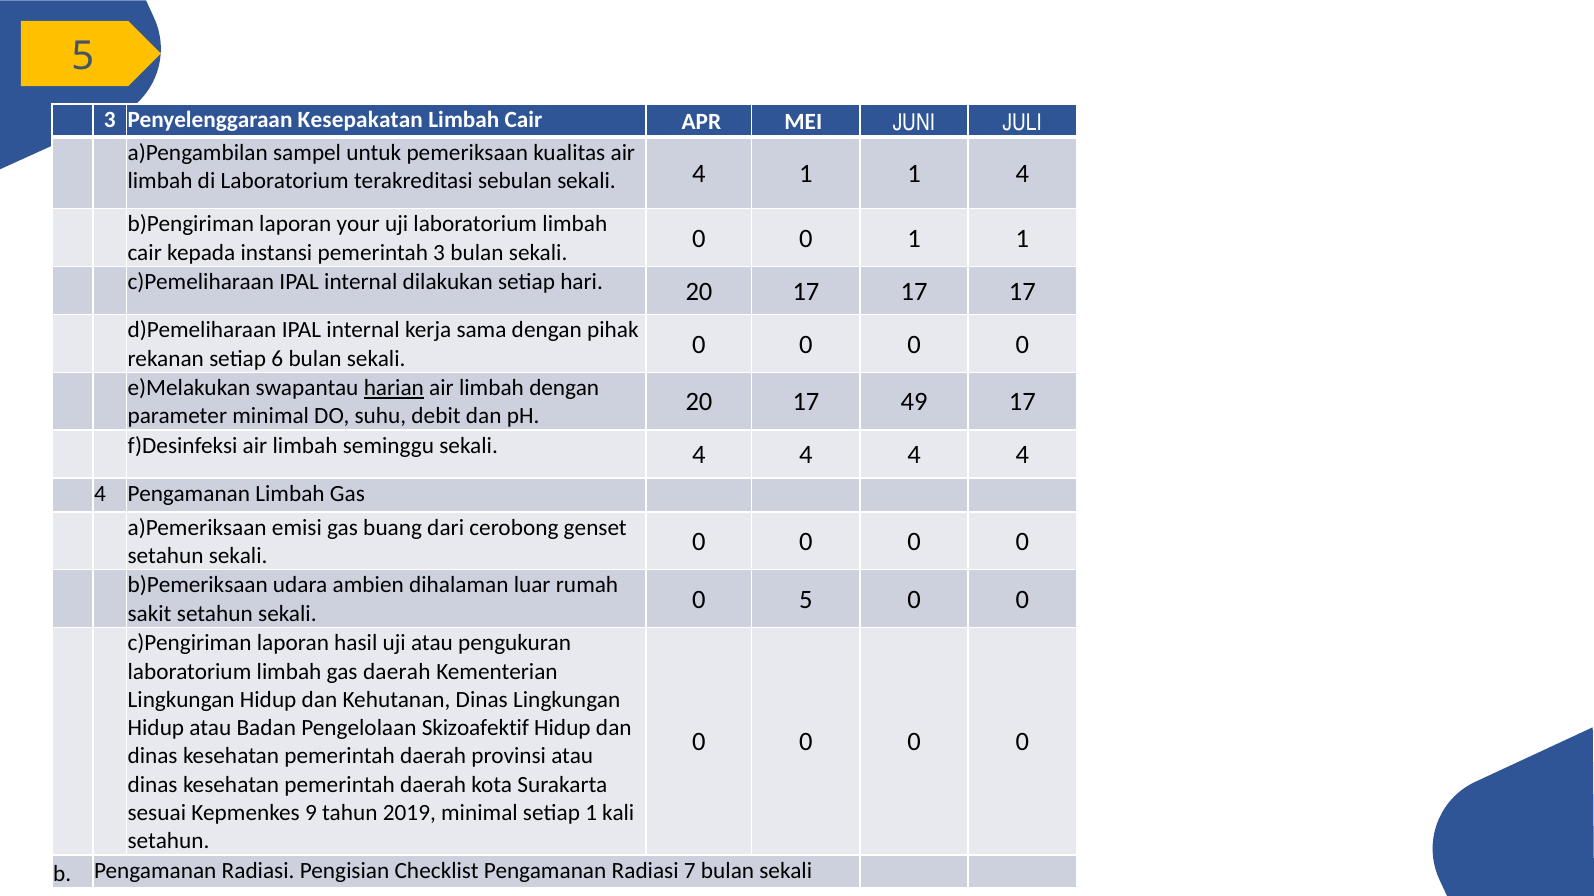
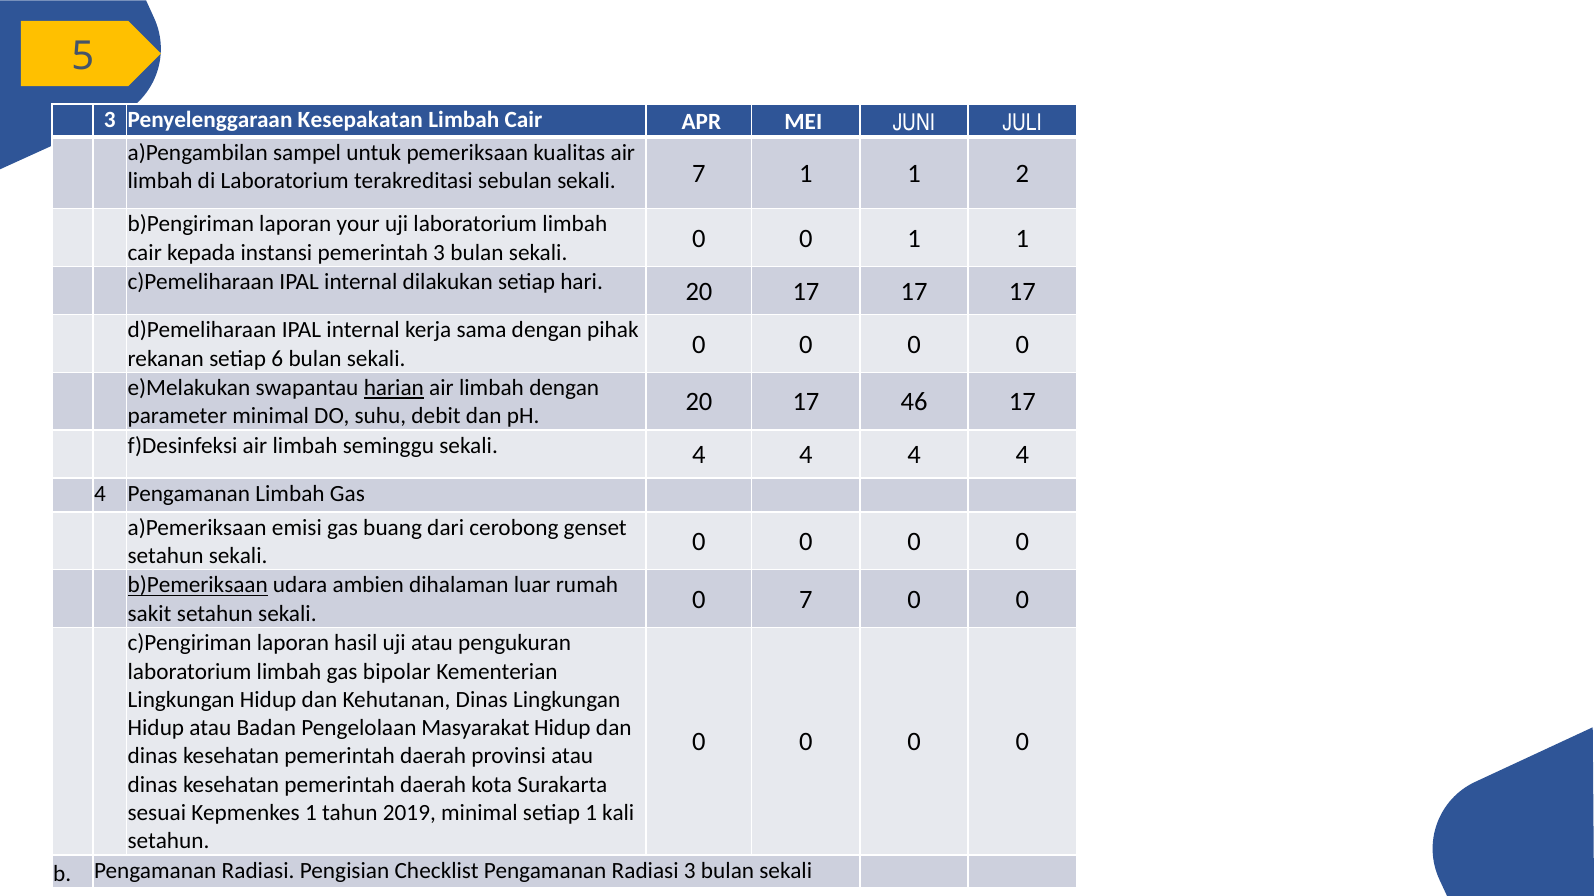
sebulan sekali 4: 4 -> 7
1 4: 4 -> 2
49: 49 -> 46
b)Pemeriksaan underline: none -> present
0 5: 5 -> 7
gas daerah: daerah -> bipolar
Skizoafektif: Skizoafektif -> Masyarakat
Kepmenkes 9: 9 -> 1
Radiasi 7: 7 -> 3
